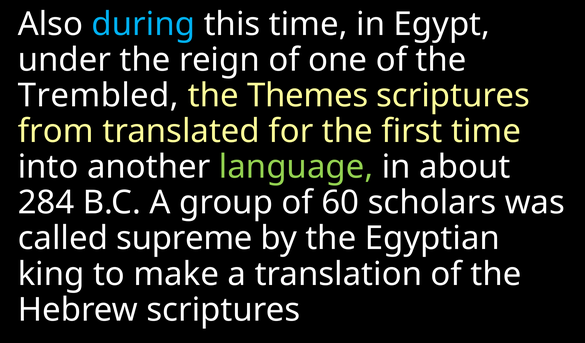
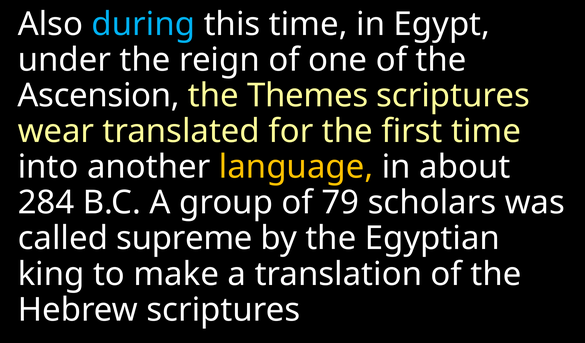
Trembled: Trembled -> Ascension
from: from -> wear
language colour: light green -> yellow
60: 60 -> 79
